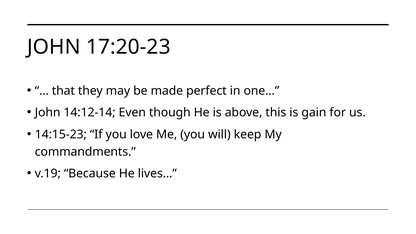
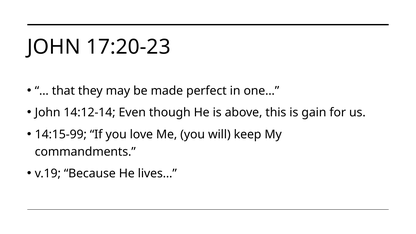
14:15-23: 14:15-23 -> 14:15-99
